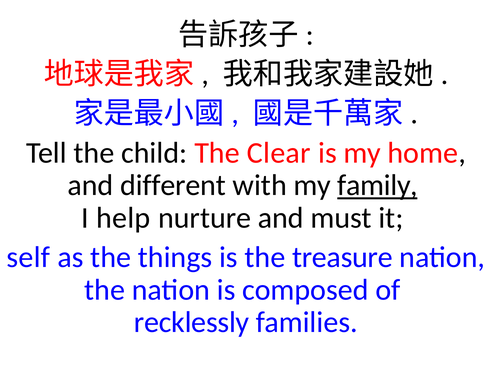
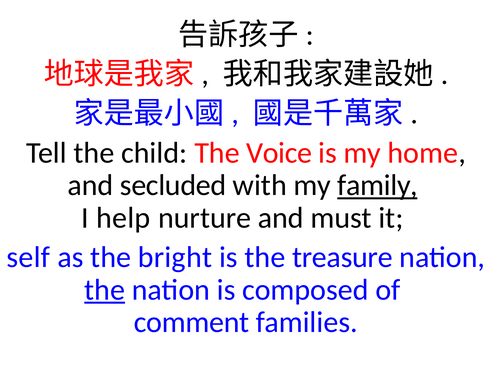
Clear: Clear -> Voice
different: different -> secluded
things: things -> bright
the at (105, 290) underline: none -> present
recklessly: recklessly -> comment
